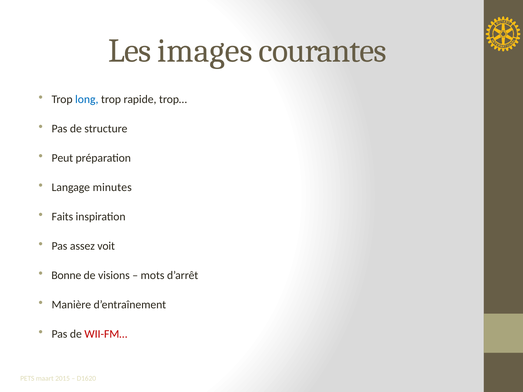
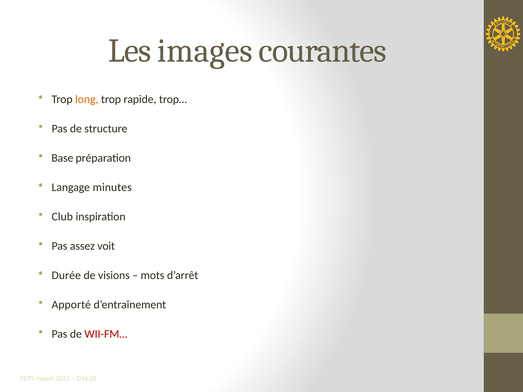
long colour: blue -> orange
Peut: Peut -> Base
Faits: Faits -> Club
Bonne: Bonne -> Durée
Manière: Manière -> Apporté
